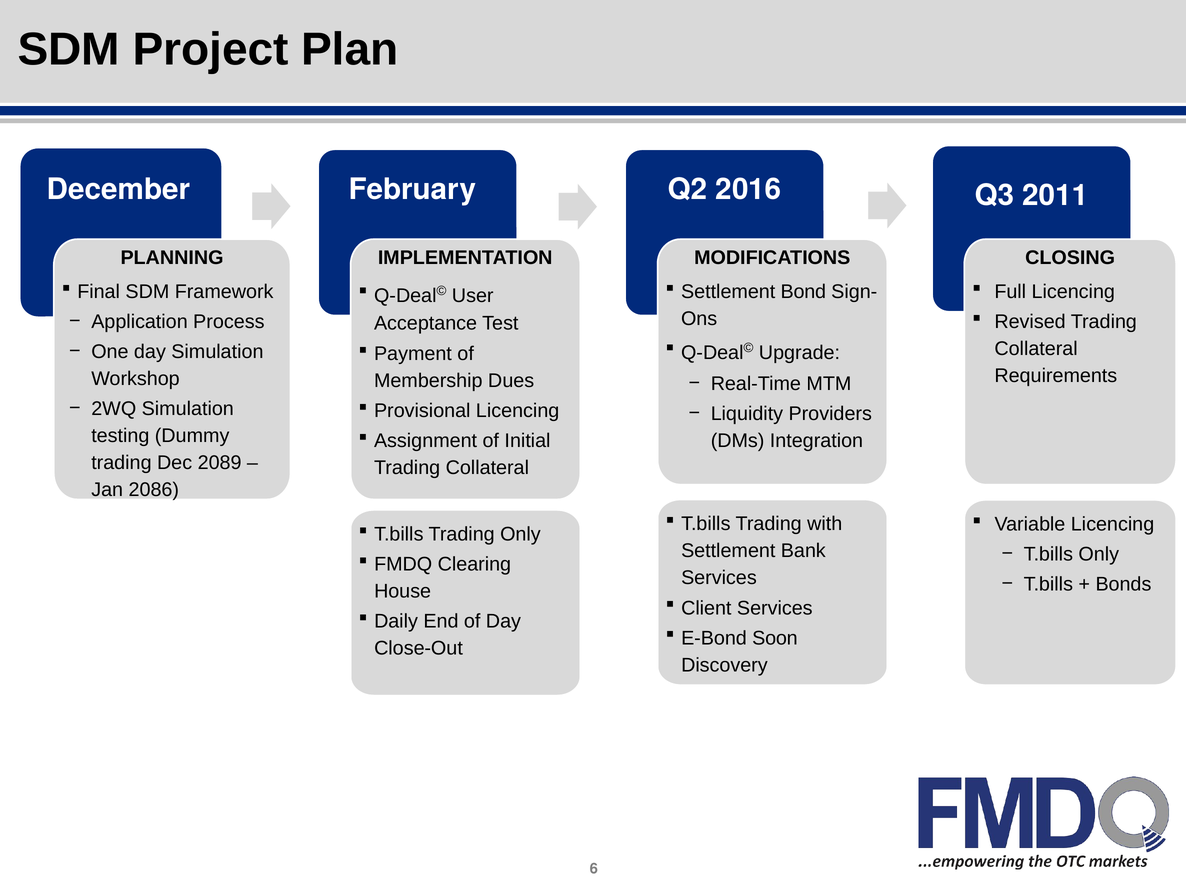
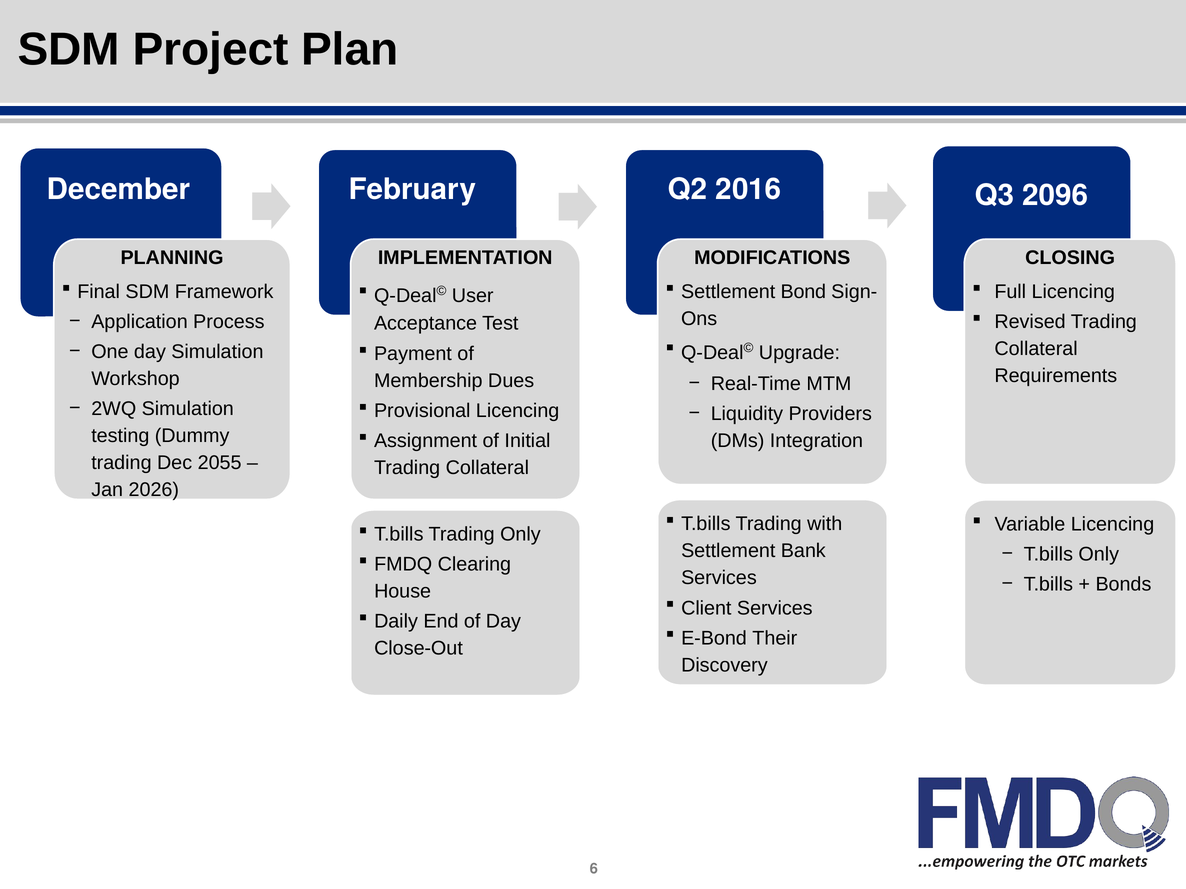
2011: 2011 -> 2096
2089: 2089 -> 2055
2086: 2086 -> 2026
Soon: Soon -> Their
